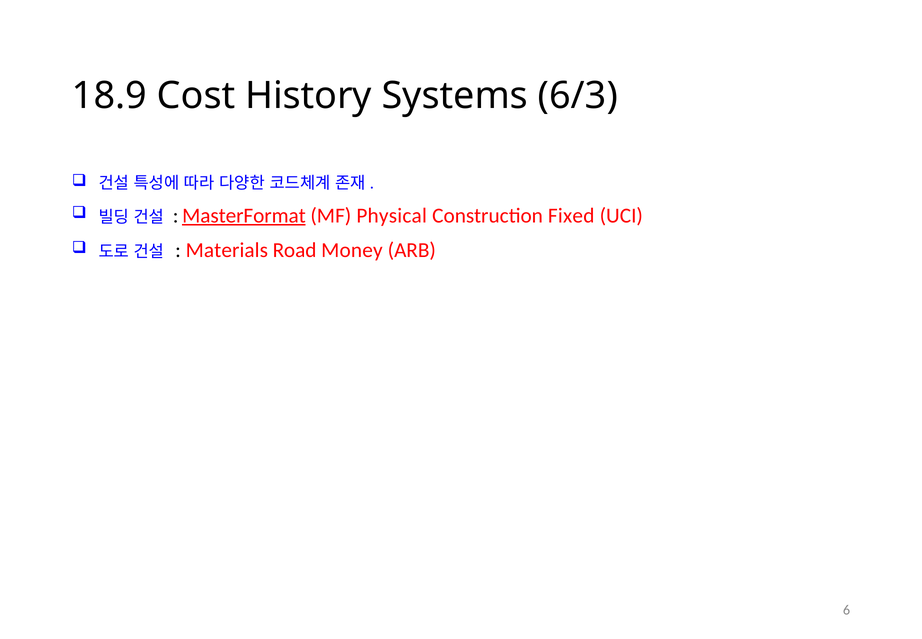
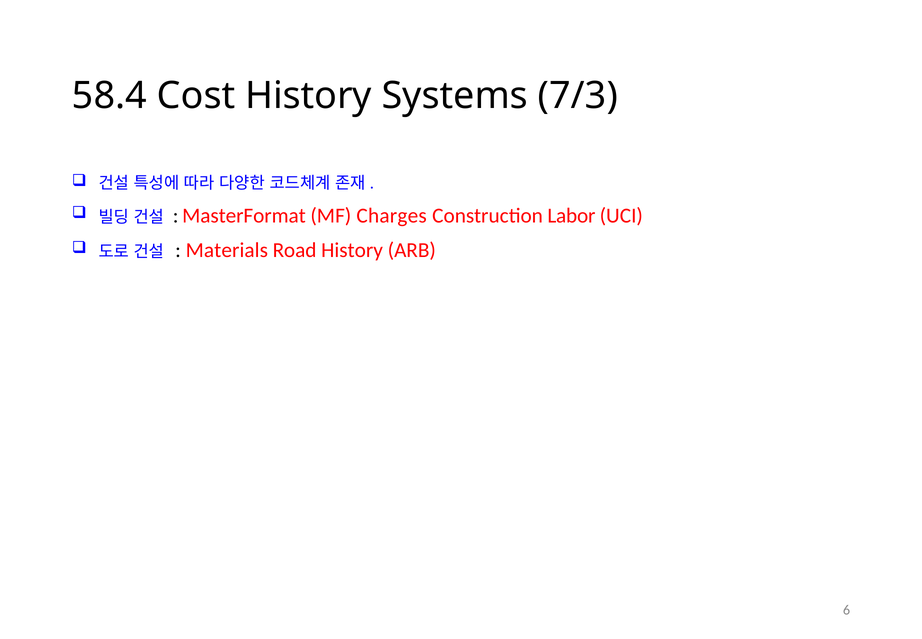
18.9: 18.9 -> 58.4
6/3: 6/3 -> 7/3
MasterFormat underline: present -> none
Physical: Physical -> Charges
Fixed: Fixed -> Labor
Road Money: Money -> History
